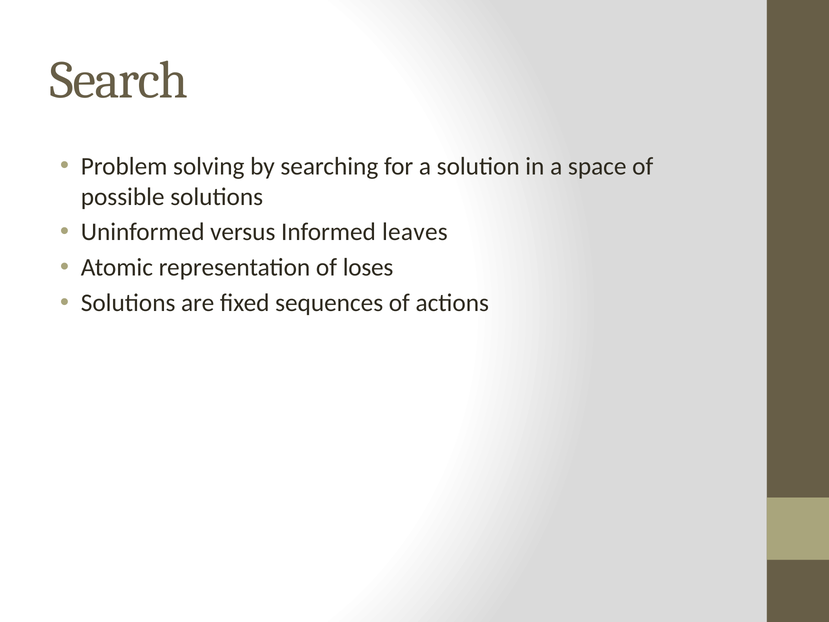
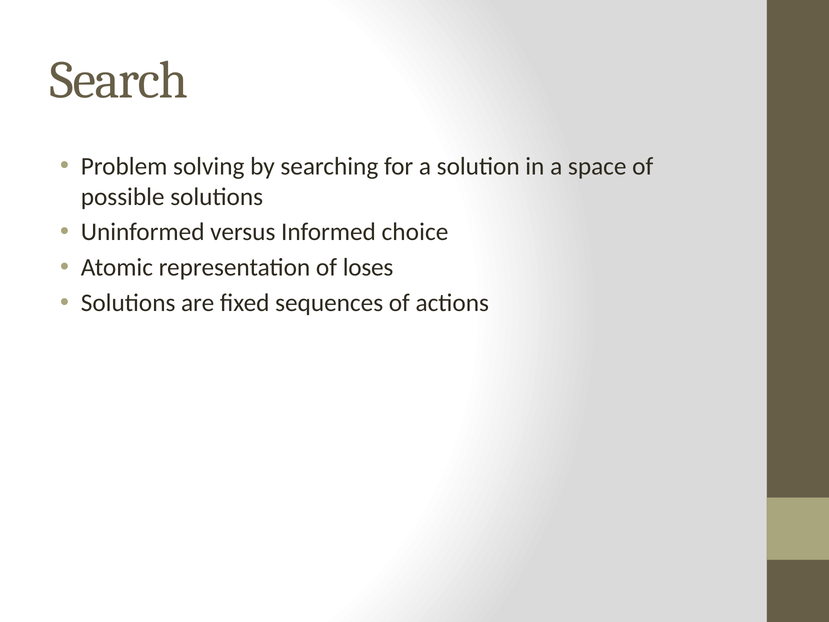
leaves: leaves -> choice
